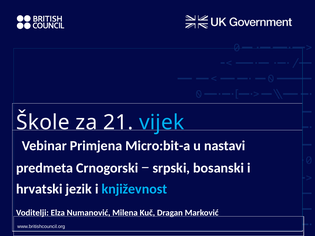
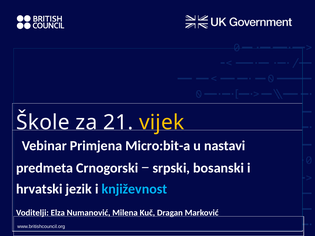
vijek colour: light blue -> yellow
